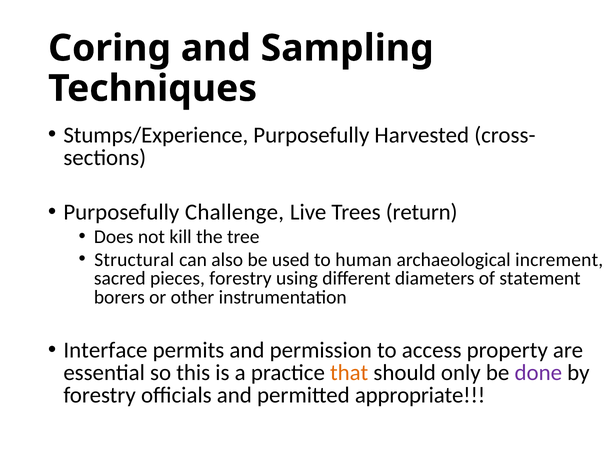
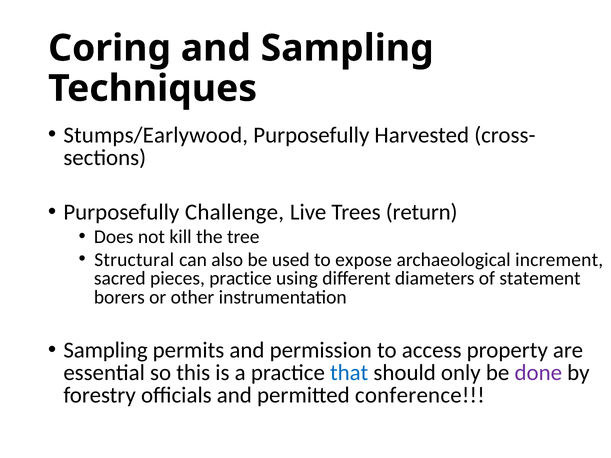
Stumps/Experience: Stumps/Experience -> Stumps/Earlywood
human: human -> expose
pieces forestry: forestry -> practice
Interface at (105, 351): Interface -> Sampling
that colour: orange -> blue
appropriate: appropriate -> conference
